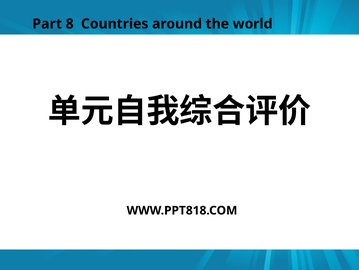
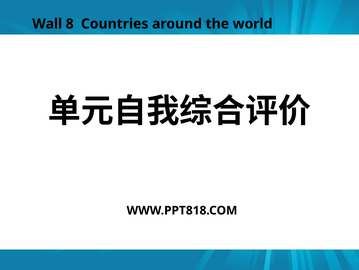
Part: Part -> Wall
